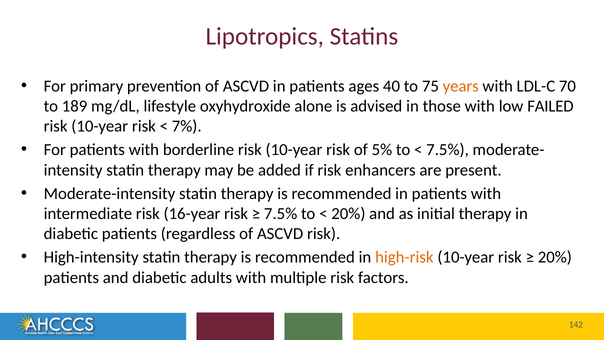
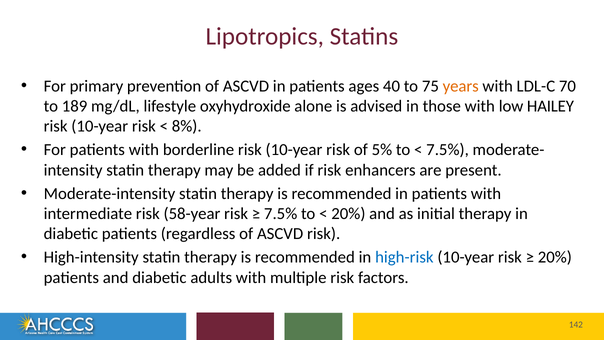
FAILED: FAILED -> HAILEY
7%: 7% -> 8%
16-year: 16-year -> 58-year
high-risk colour: orange -> blue
